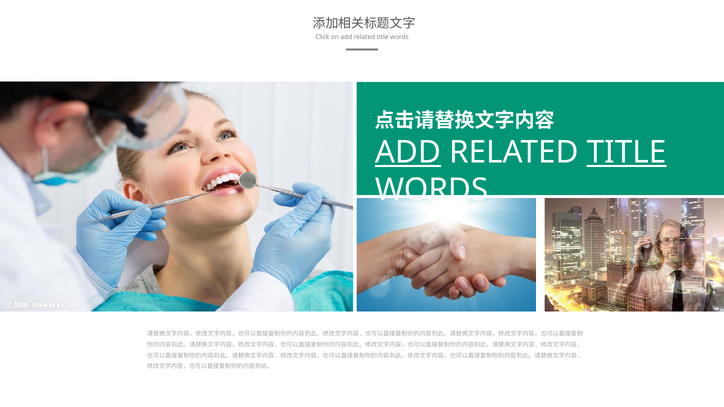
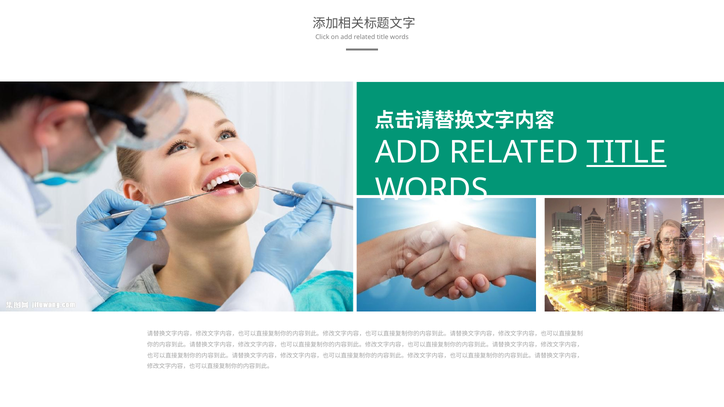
ADD at (408, 152) underline: present -> none
